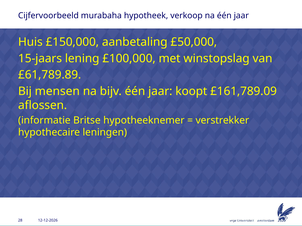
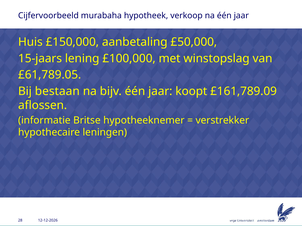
£61,789.89: £61,789.89 -> £61,789.05
mensen: mensen -> bestaan
